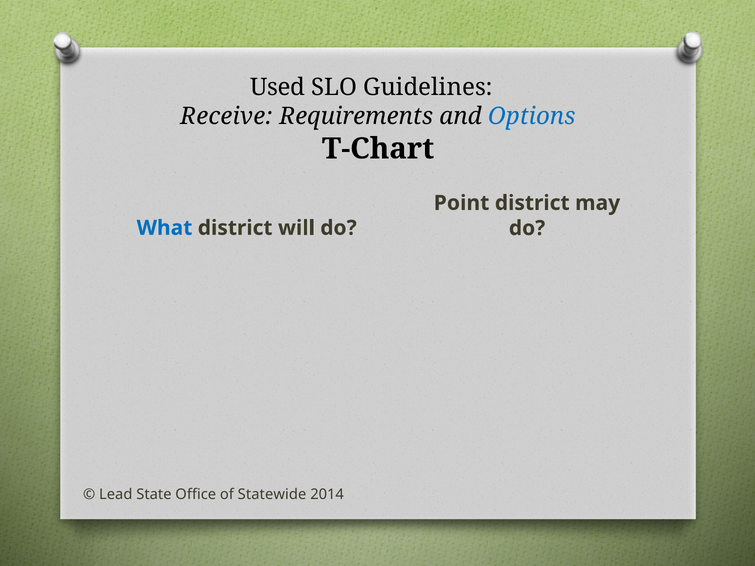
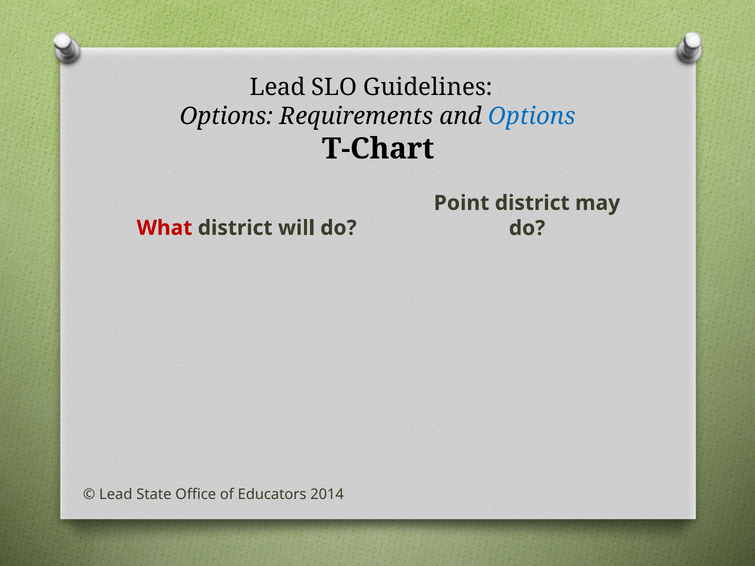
Used at (278, 87): Used -> Lead
Receive at (226, 116): Receive -> Options
What colour: blue -> red
Statewide: Statewide -> Educators
